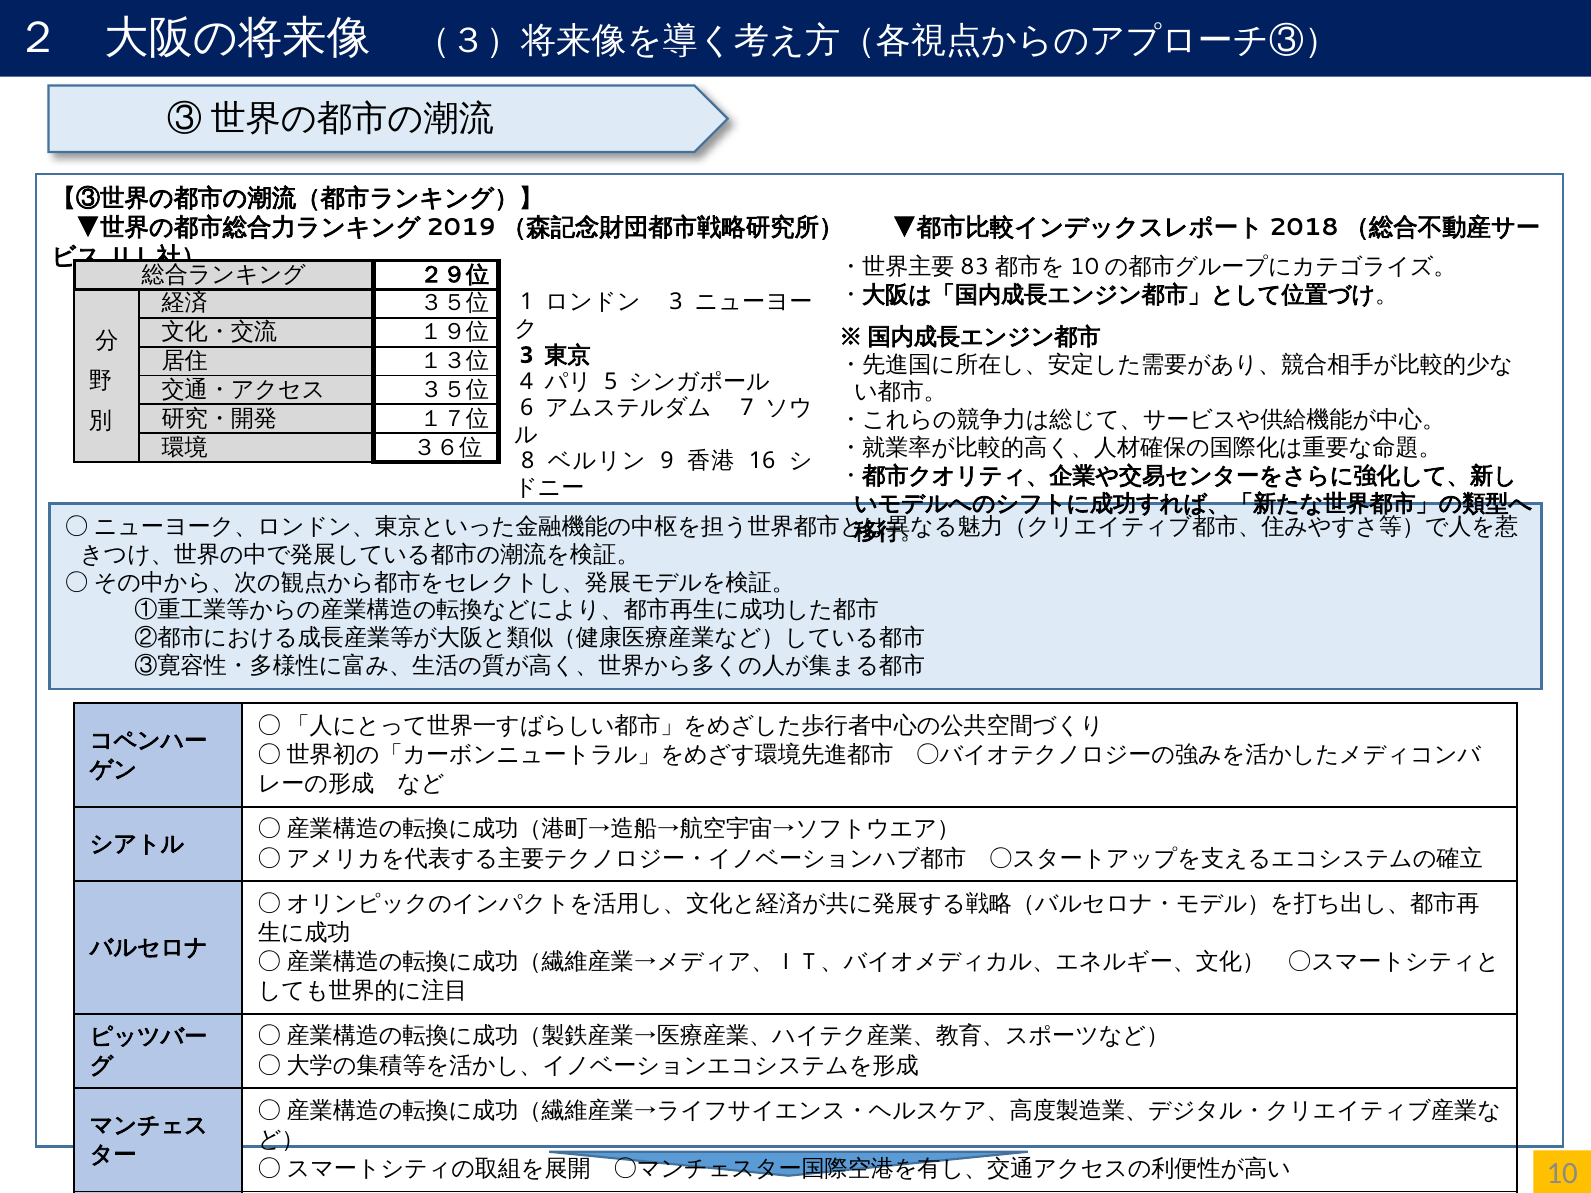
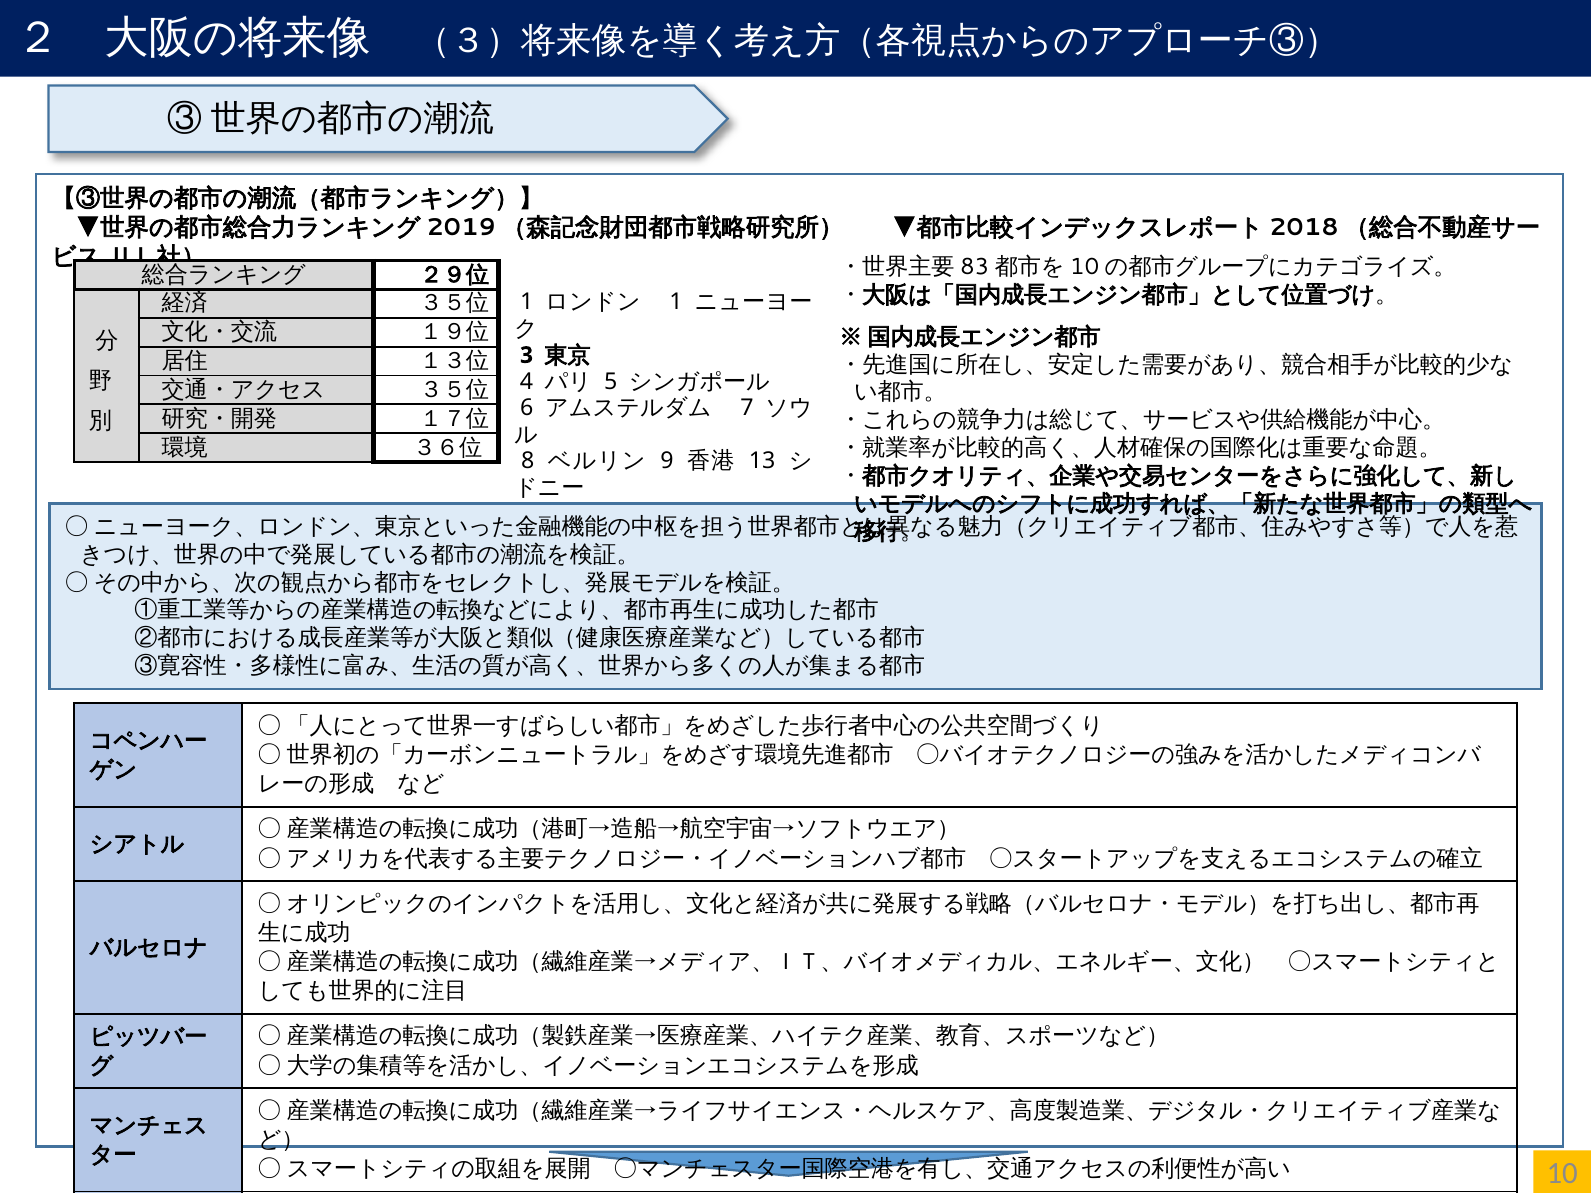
3 at (676, 302): 3 -> 1
16: 16 -> 13
